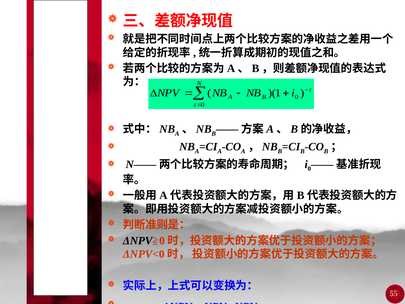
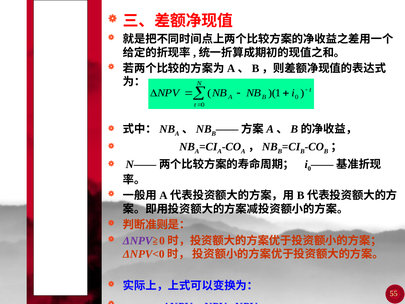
ΔNPV at (138, 240) colour: black -> purple
